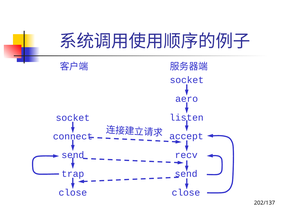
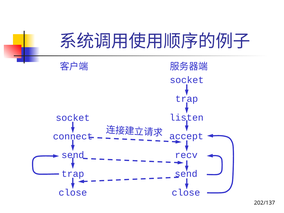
aero at (187, 99): aero -> trap
